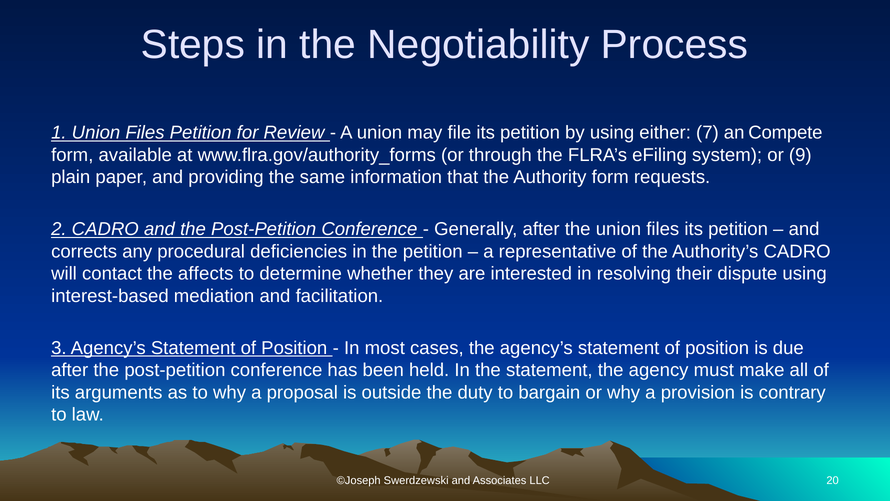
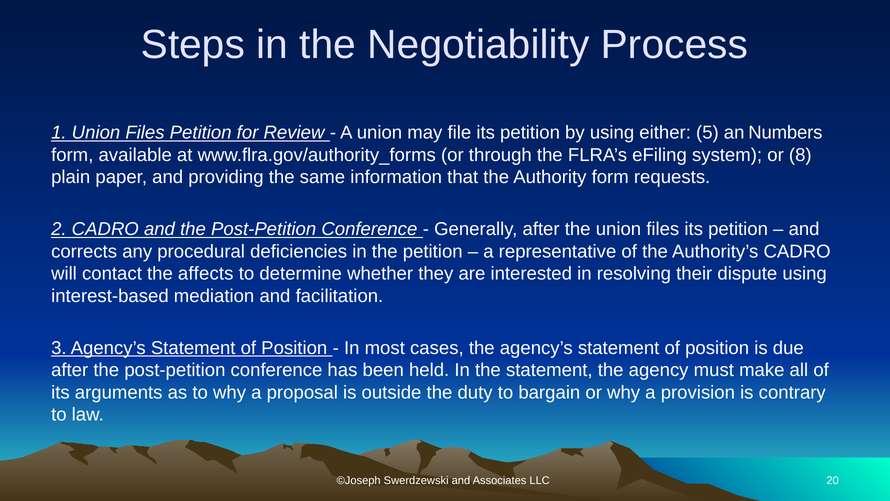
7: 7 -> 5
Compete: Compete -> Numbers
9: 9 -> 8
